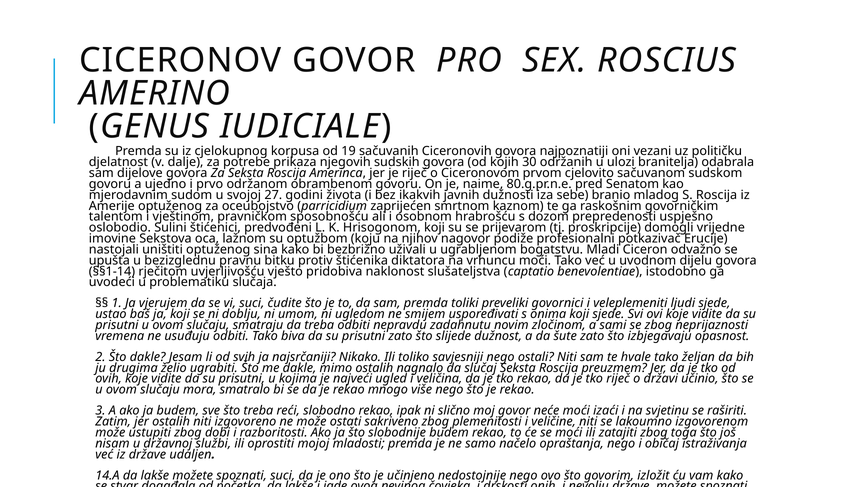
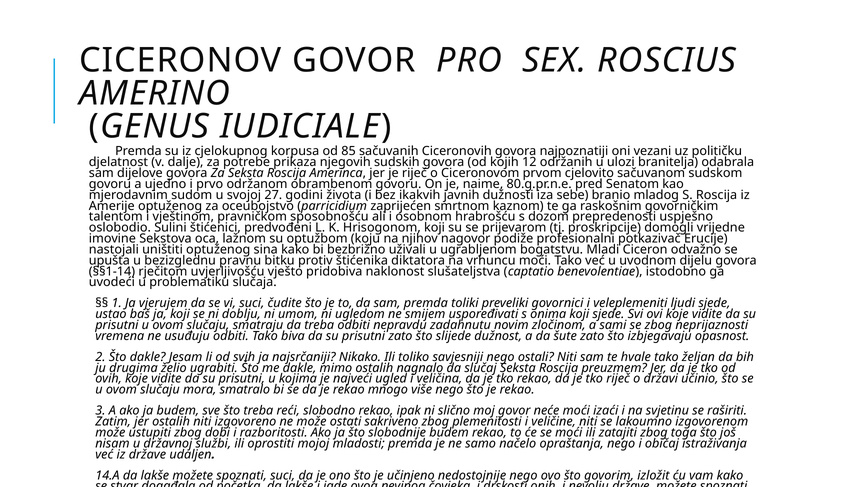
19: 19 -> 85
30: 30 -> 12
